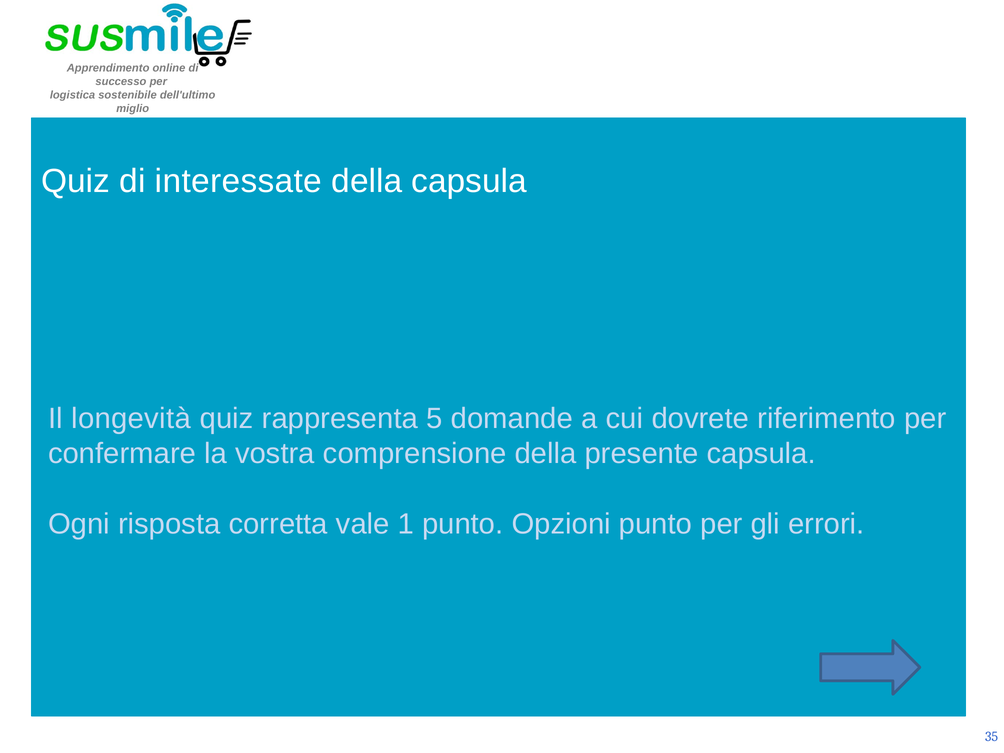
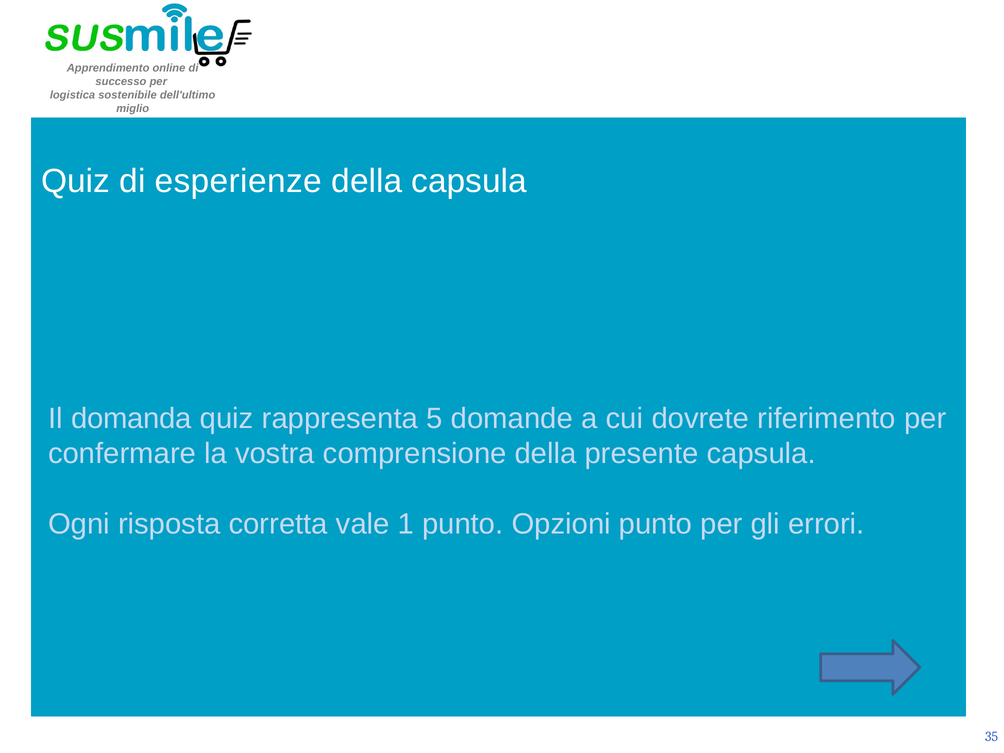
interessate: interessate -> esperienze
longevità: longevità -> domanda
